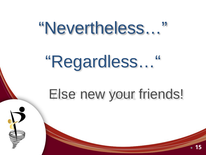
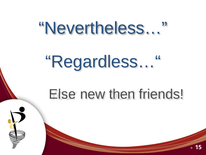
your: your -> then
